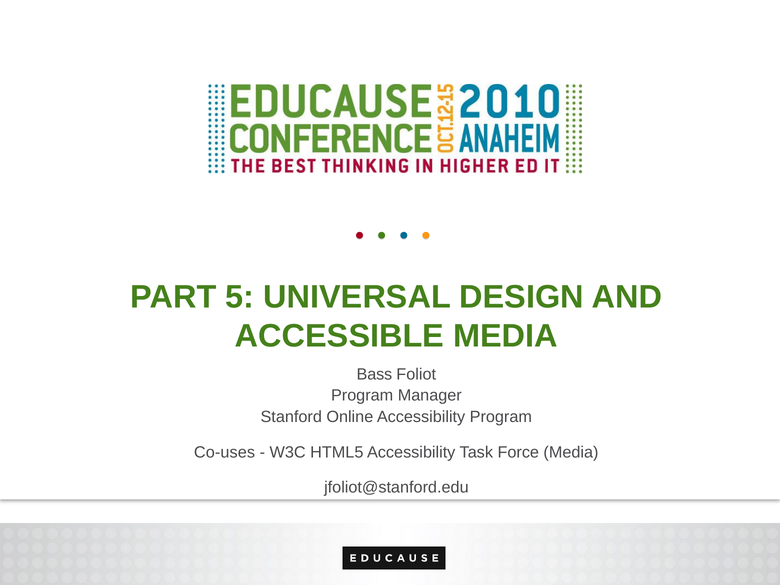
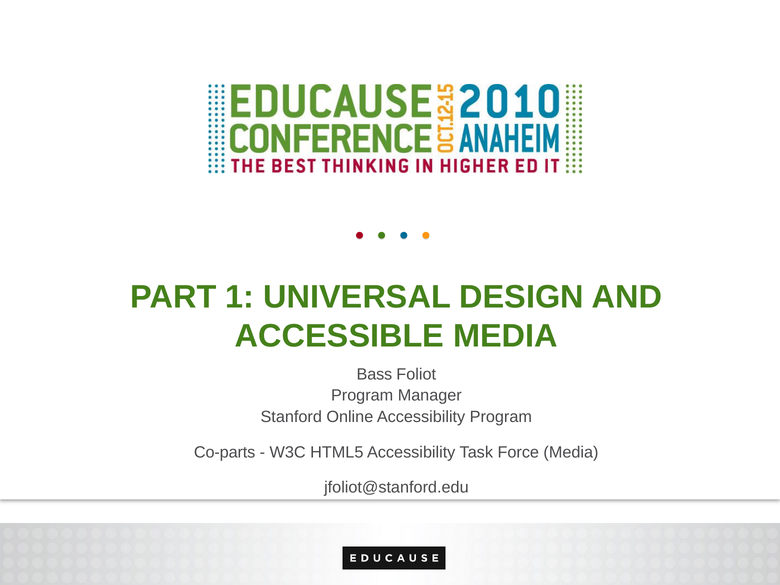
5: 5 -> 1
Co-uses: Co-uses -> Co-parts
